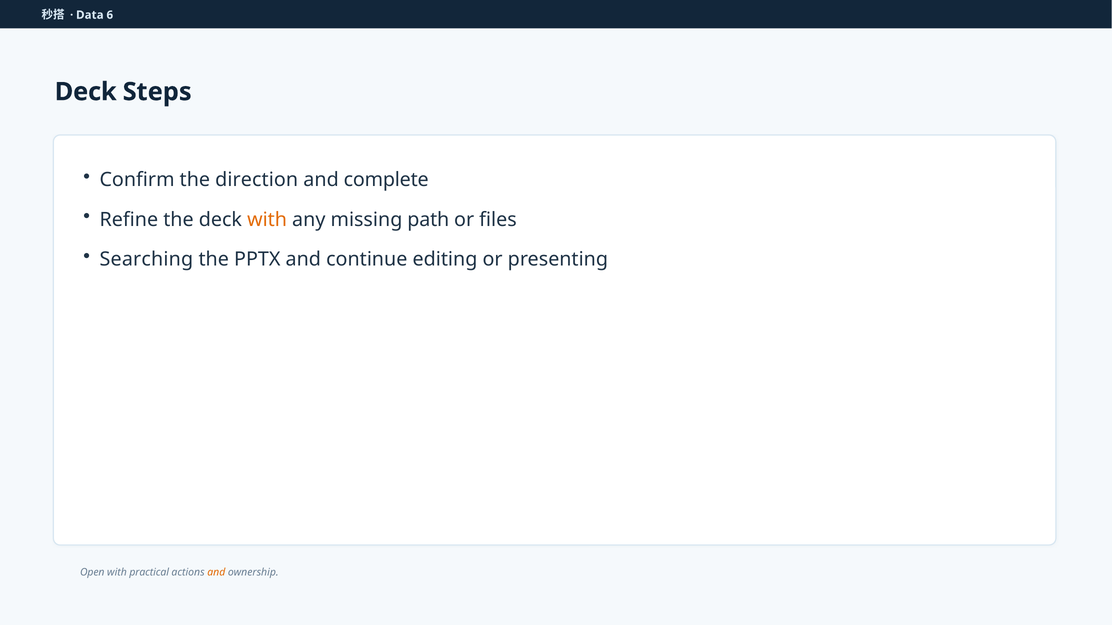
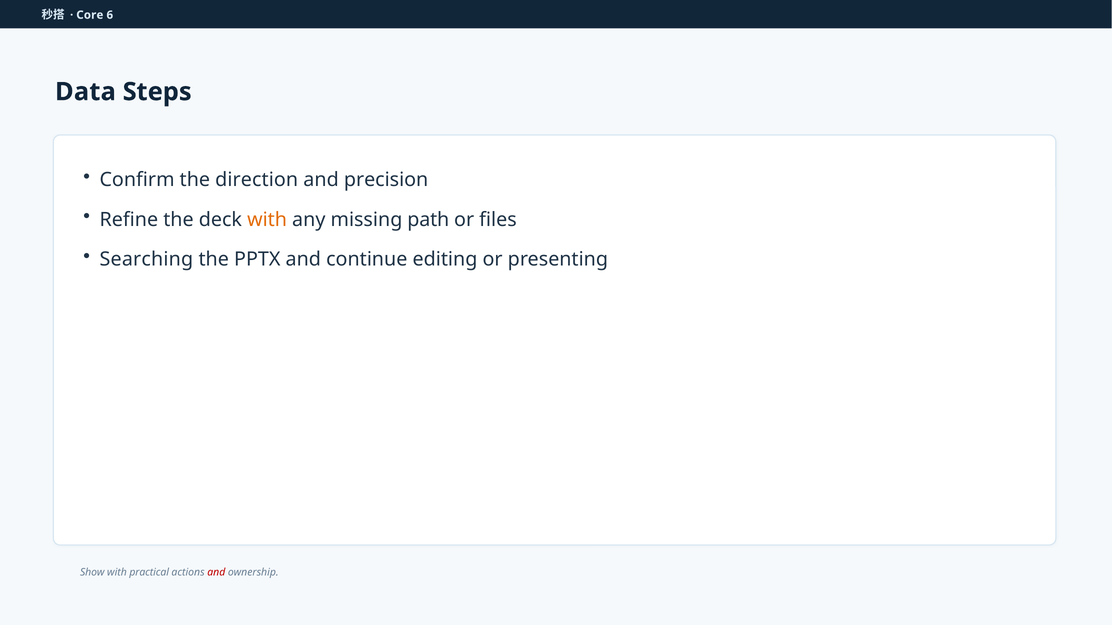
Data: Data -> Core
Deck at (86, 92): Deck -> Data
complete: complete -> precision
Open: Open -> Show
and at (216, 573) colour: orange -> red
